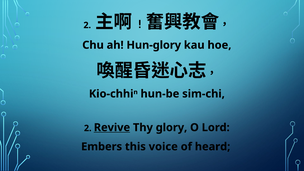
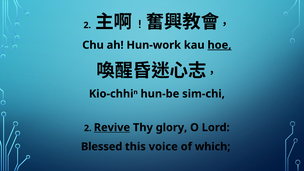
Hun-glory: Hun-glory -> Hun-work
hoe underline: none -> present
Embers: Embers -> Blessed
heard: heard -> which
